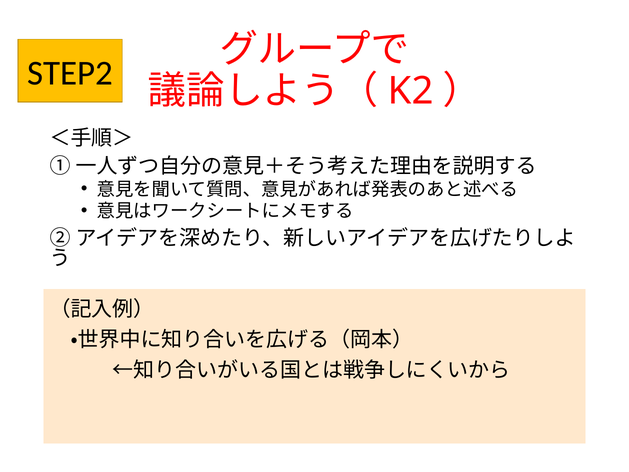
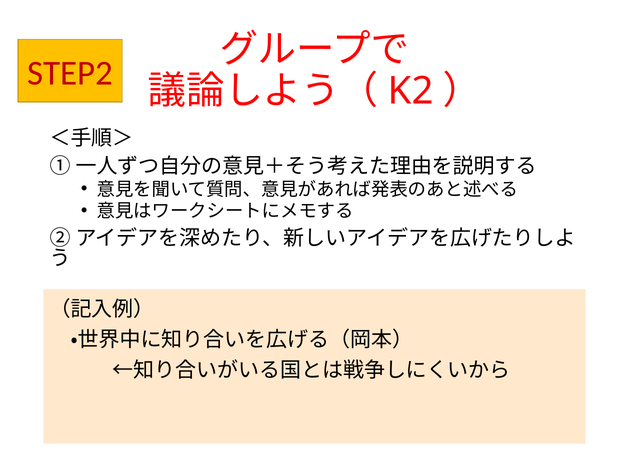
STEP2 colour: black -> red
